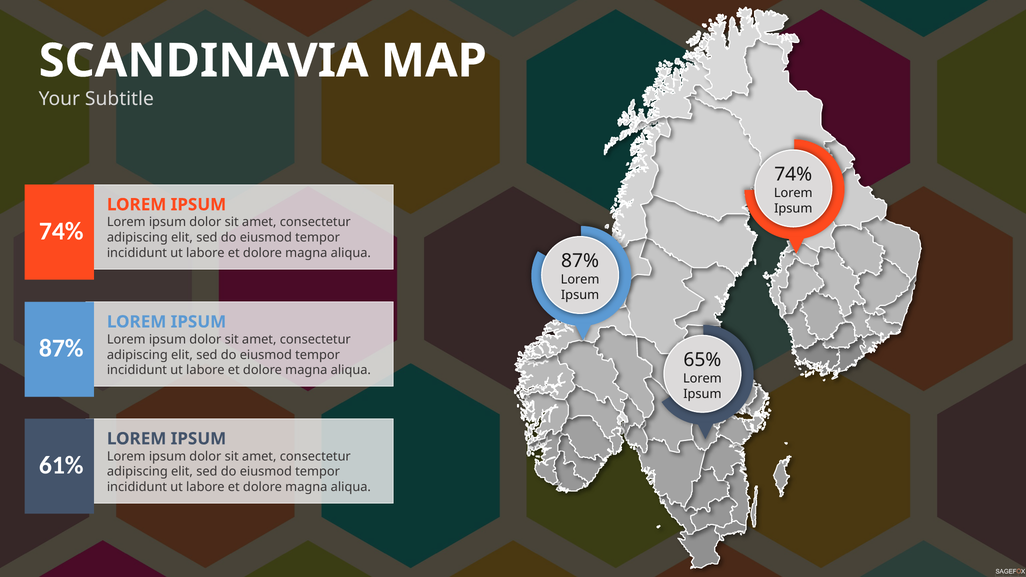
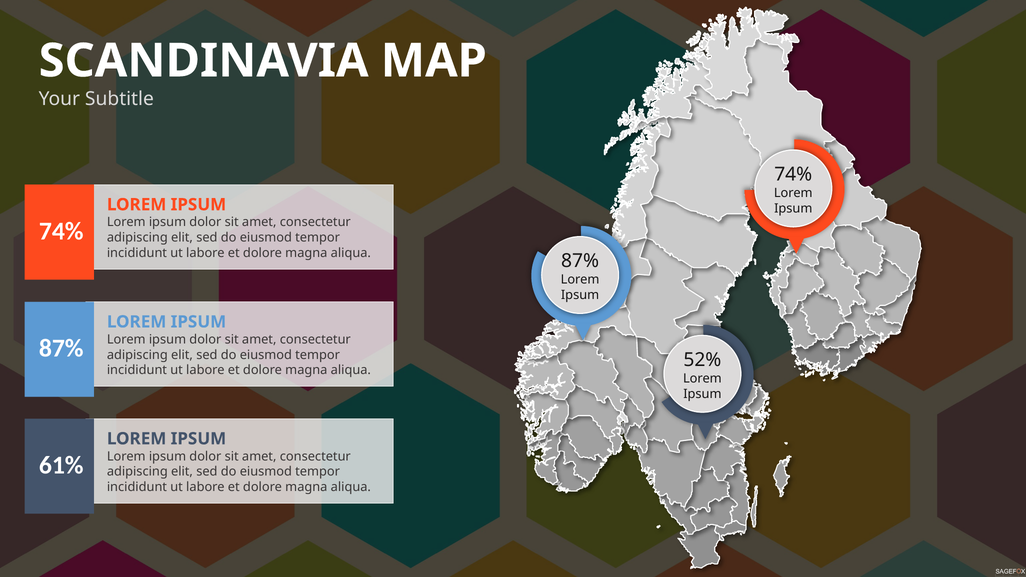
65%: 65% -> 52%
